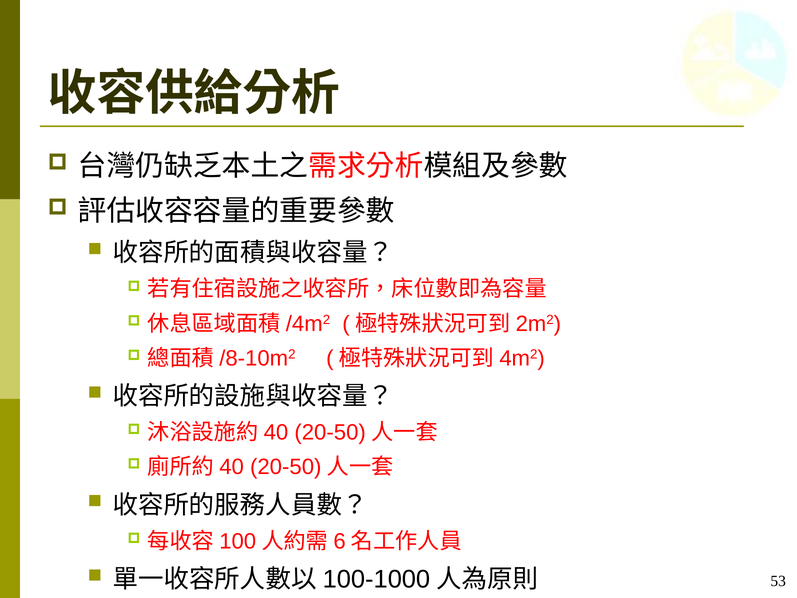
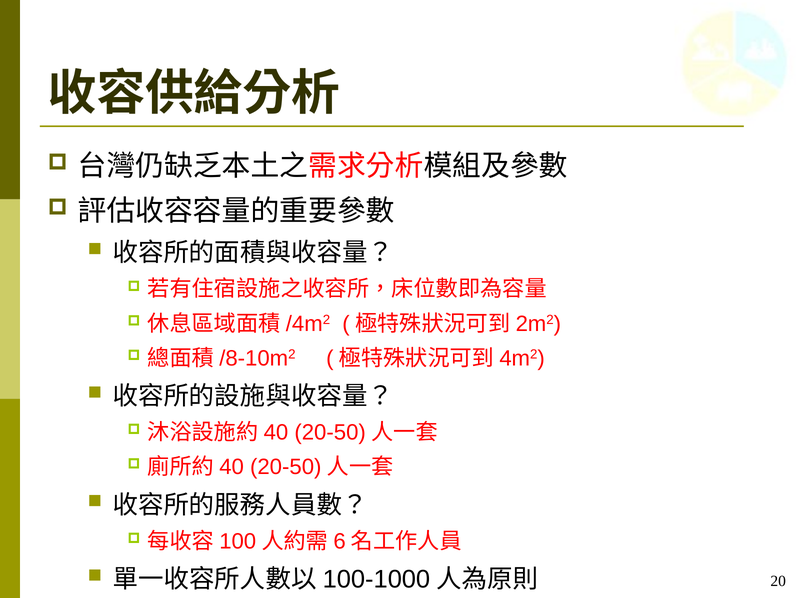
53: 53 -> 20
